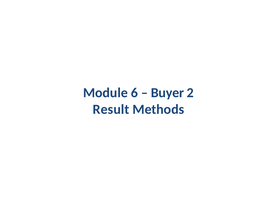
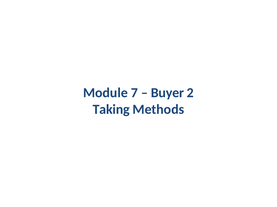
6: 6 -> 7
Result: Result -> Taking
